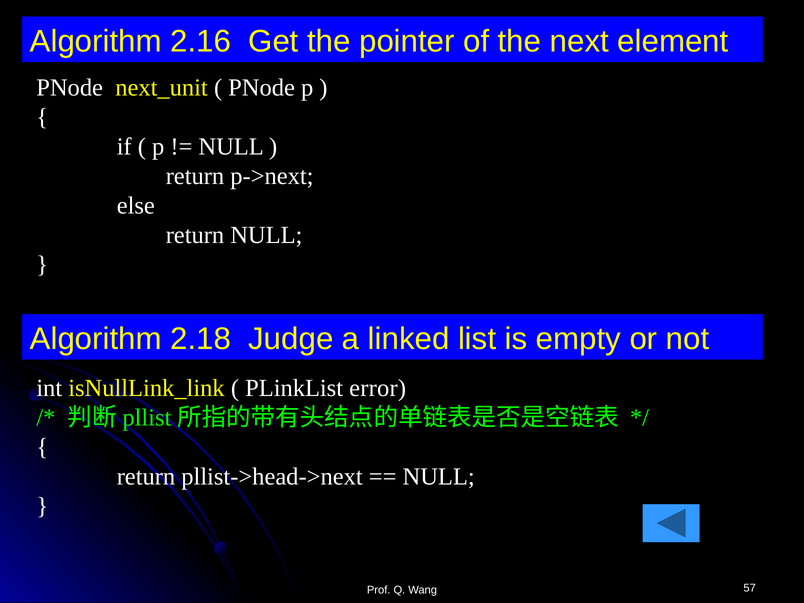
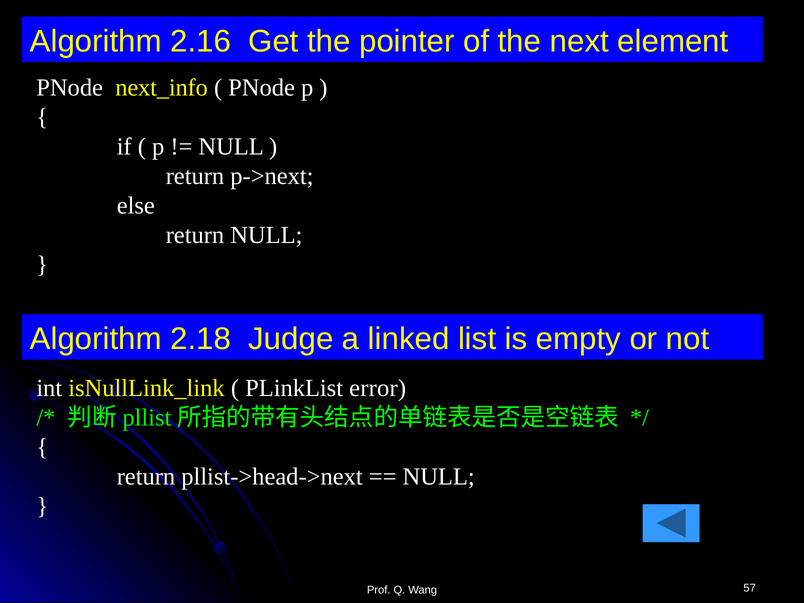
next_unit: next_unit -> next_info
